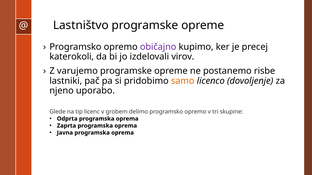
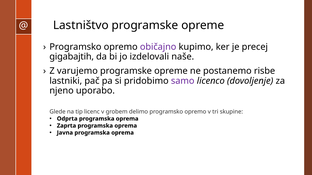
katerokoli: katerokoli -> gigabajtih
virov: virov -> naše
samo colour: orange -> purple
